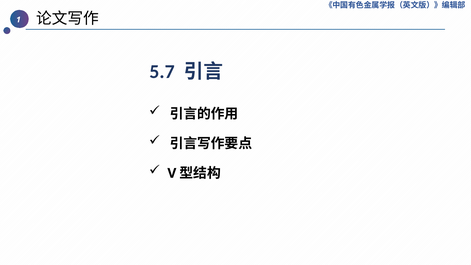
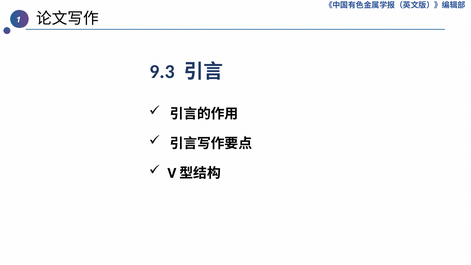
5.7: 5.7 -> 9.3
